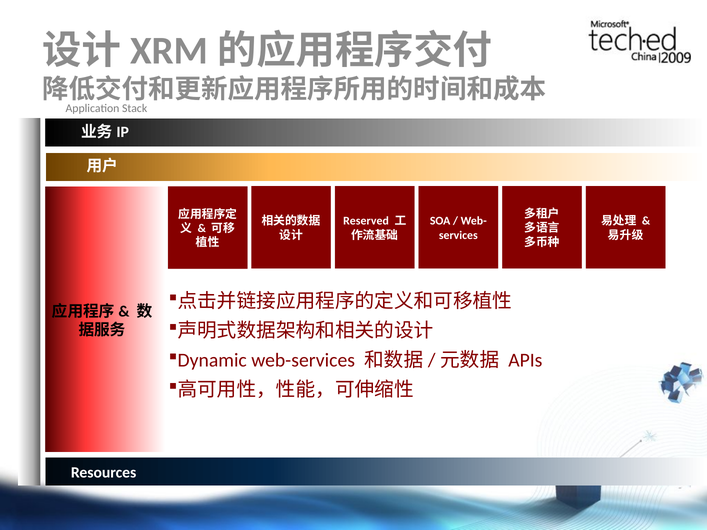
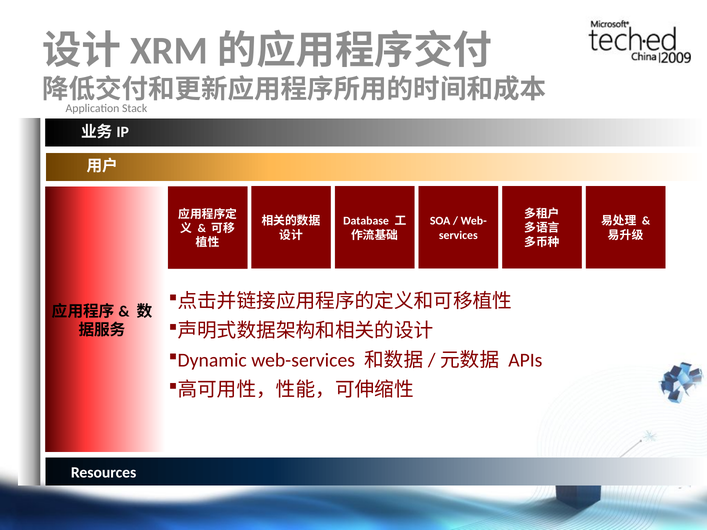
Reserved: Reserved -> Database
